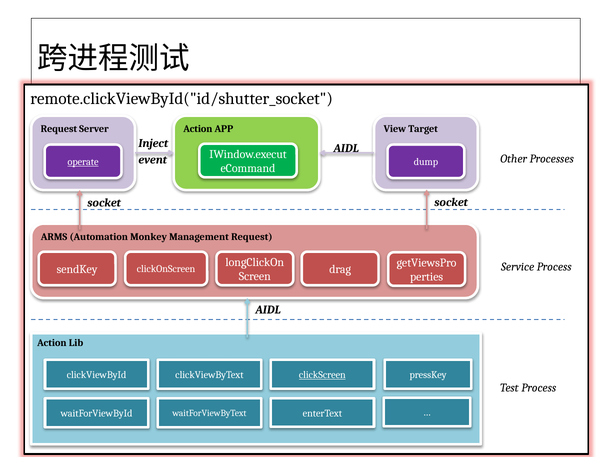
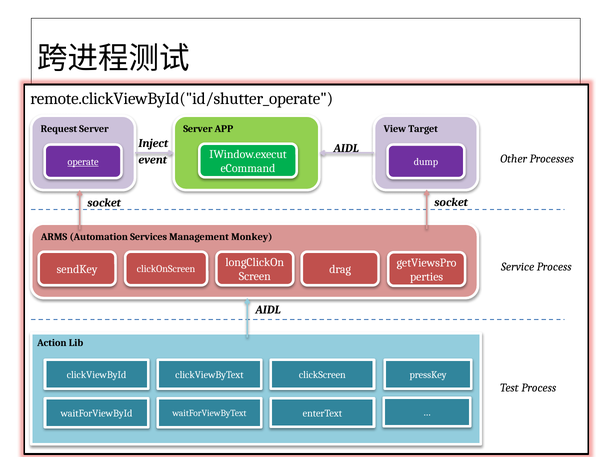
remote.clickViewById("id/shutter_socket: remote.clickViewById("id/shutter_socket -> remote.clickViewById("id/shutter_operate
Action at (198, 129): Action -> Server
Monkey: Monkey -> Services
Management Request: Request -> Monkey
clickScreen underline: present -> none
